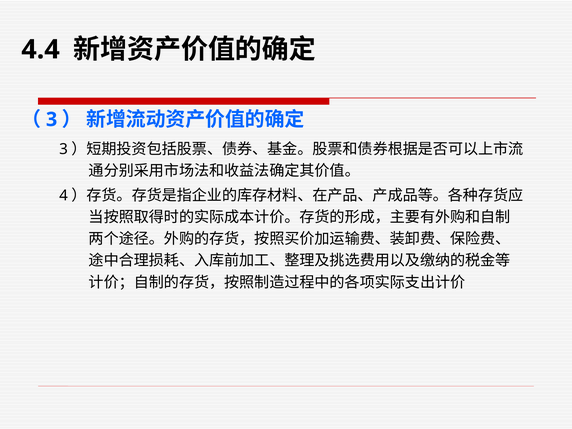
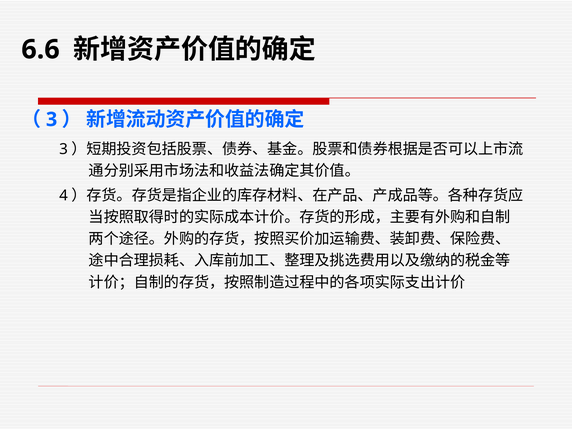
4.4: 4.4 -> 6.6
